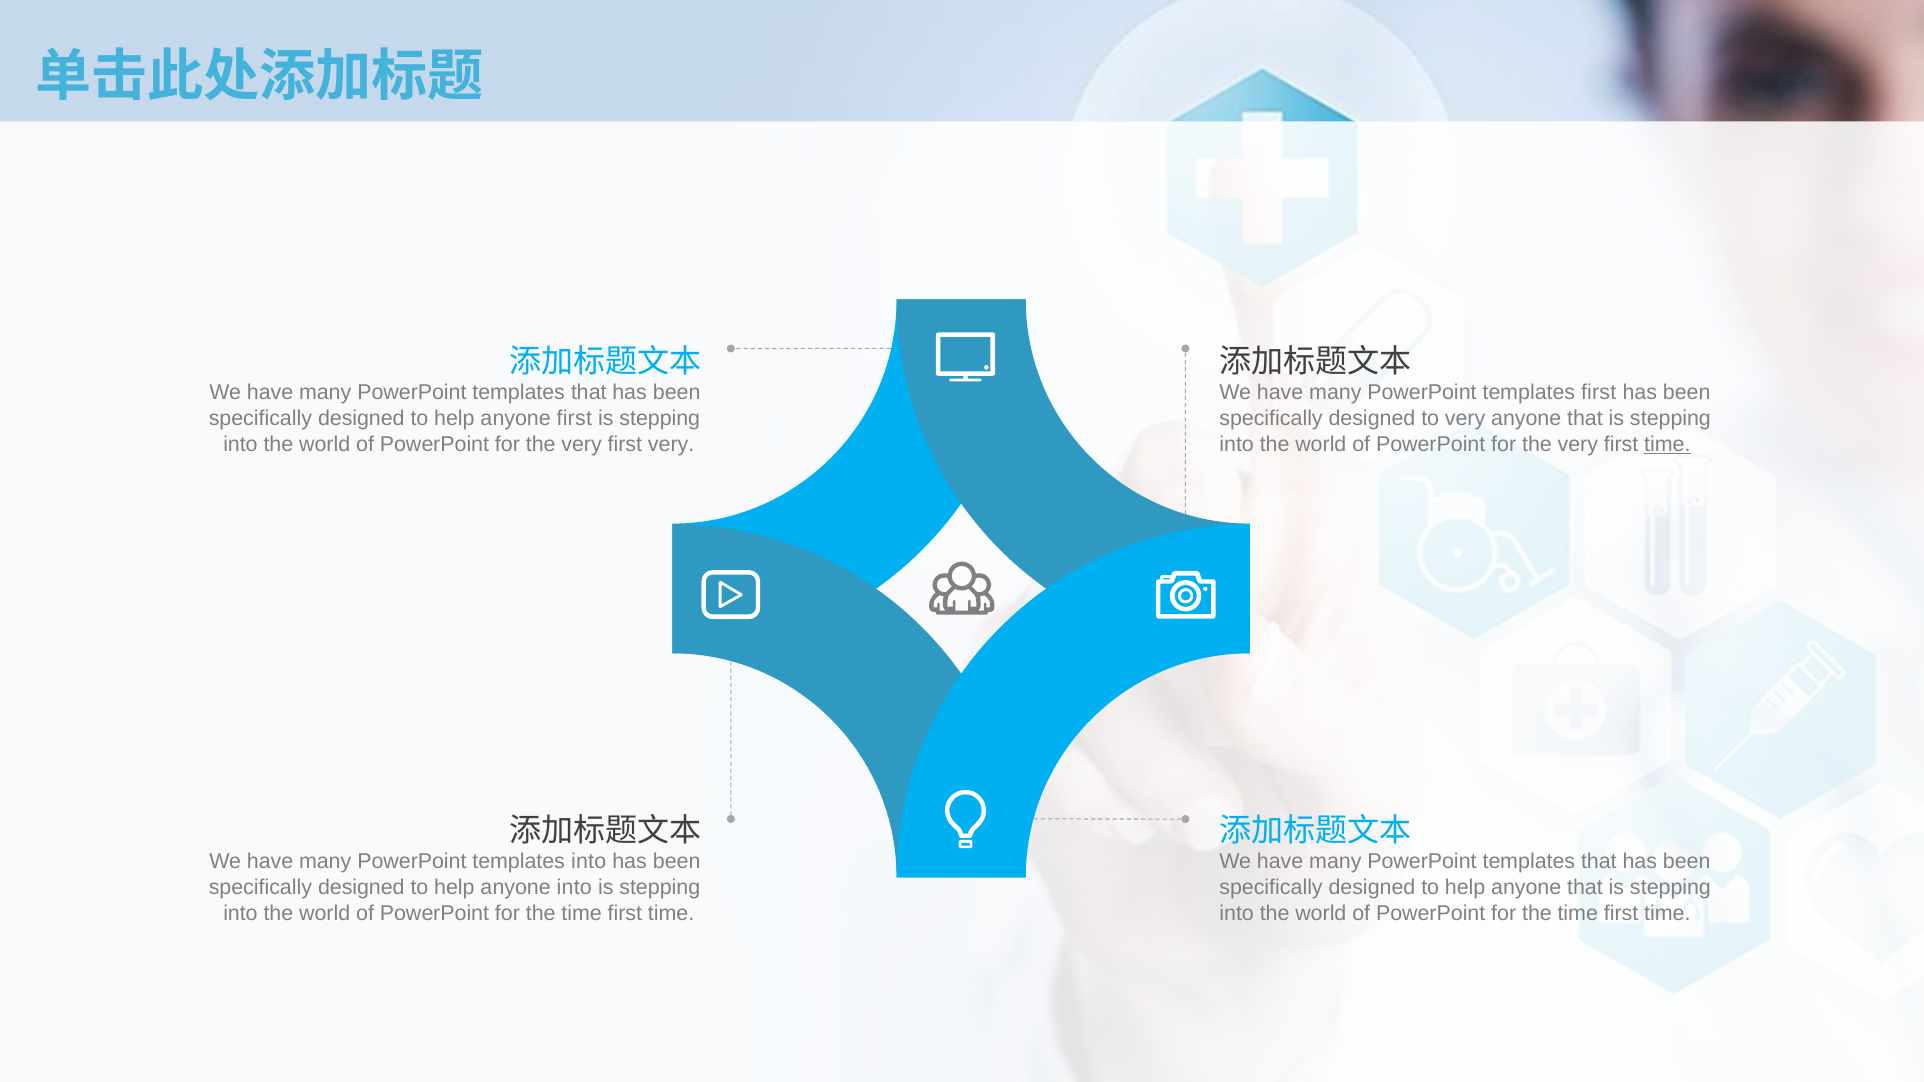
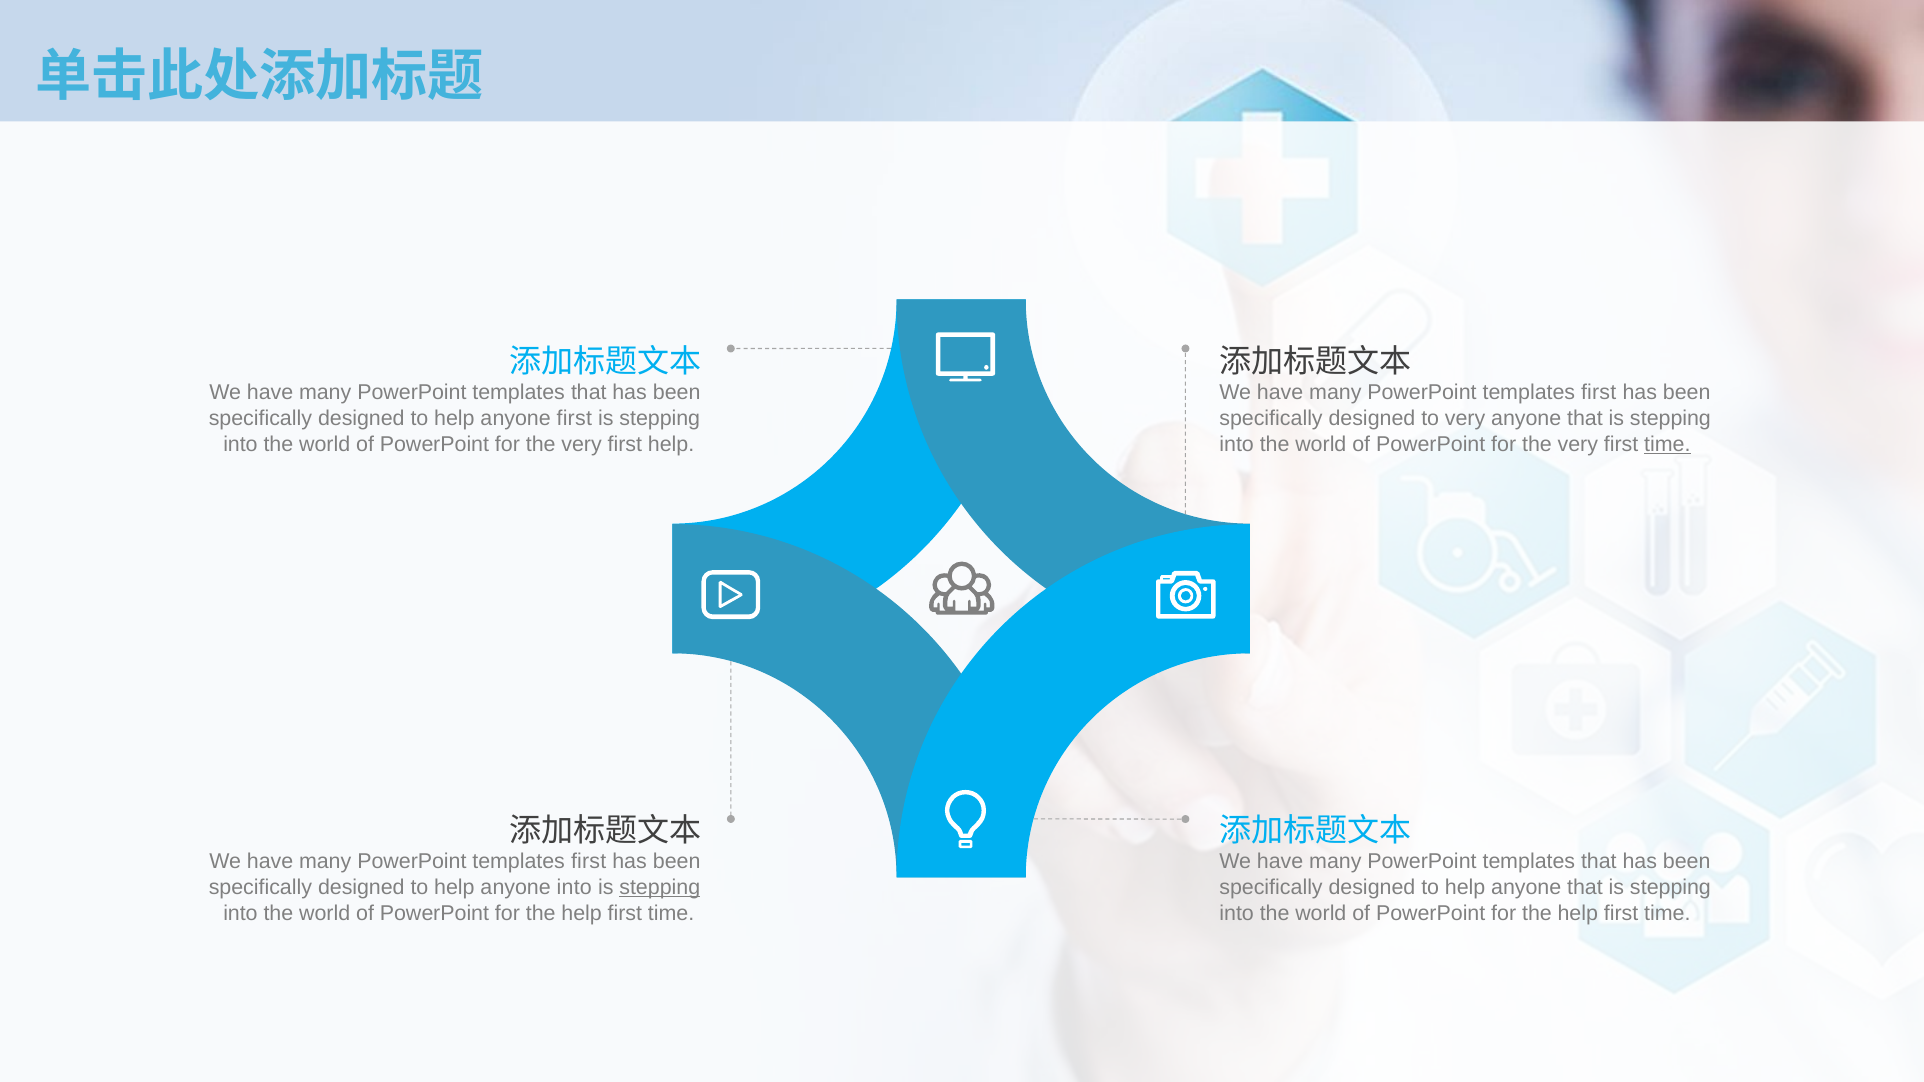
first very: very -> help
into at (589, 862): into -> first
stepping at (660, 888) underline: none -> present
time at (582, 913): time -> help
time at (1578, 913): time -> help
